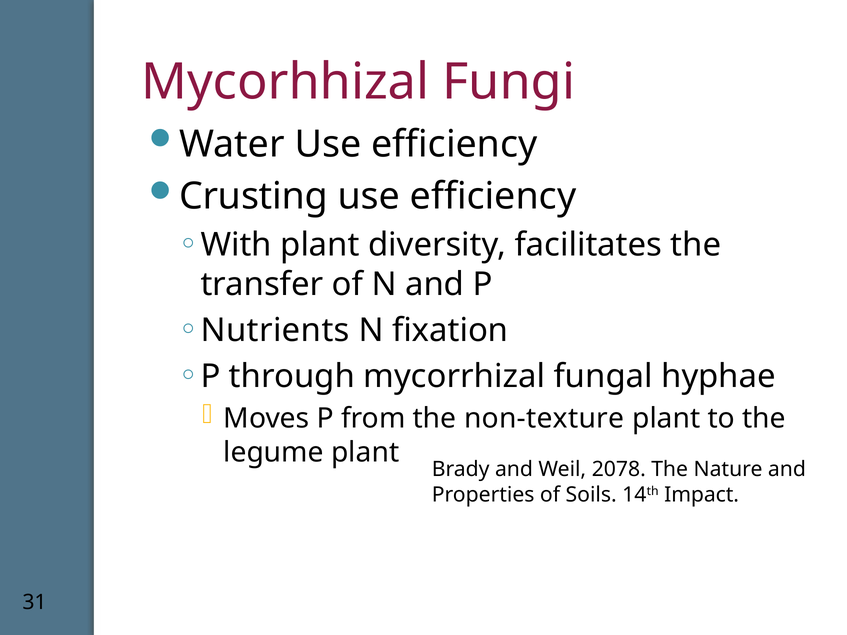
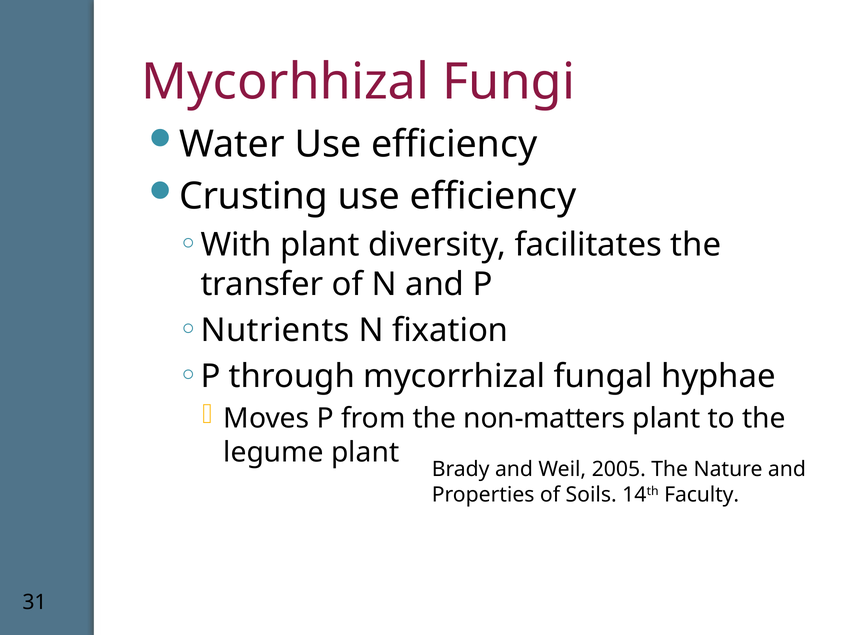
non-texture: non-texture -> non-matters
2078: 2078 -> 2005
Impact: Impact -> Faculty
